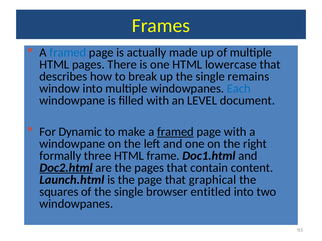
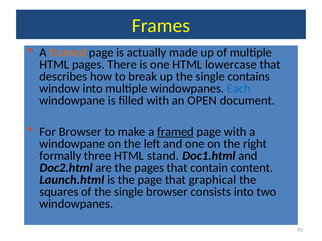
framed at (68, 53) colour: blue -> orange
remains: remains -> contains
LEVEL: LEVEL -> OPEN
For Dynamic: Dynamic -> Browser
frame: frame -> stand
Doc2.html underline: present -> none
entitled: entitled -> consists
